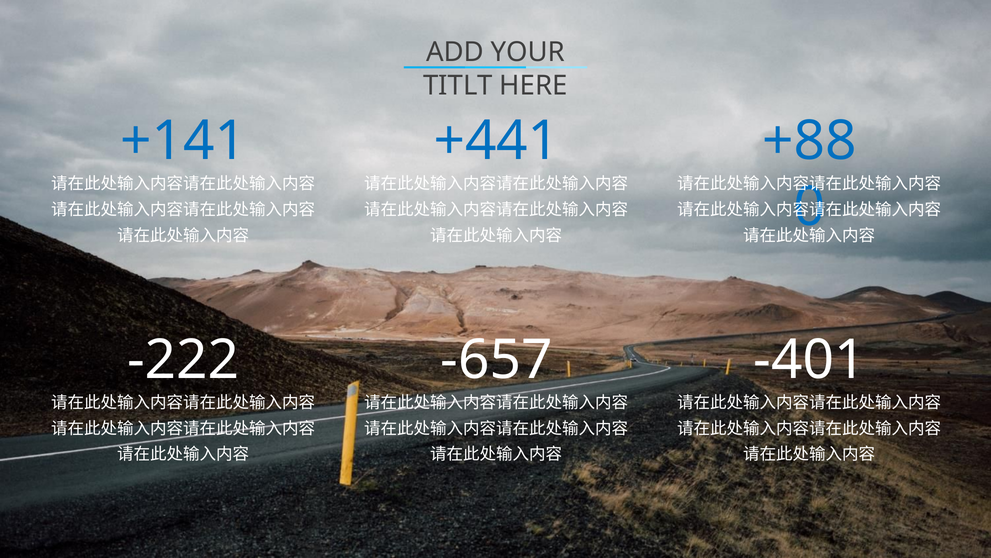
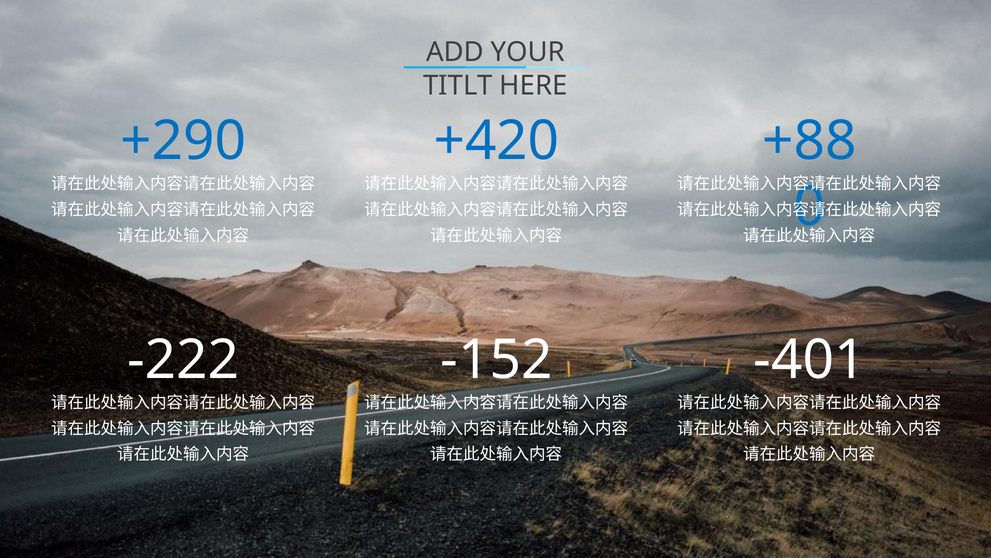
+141: +141 -> +290
+441: +441 -> +420
-657: -657 -> -152
